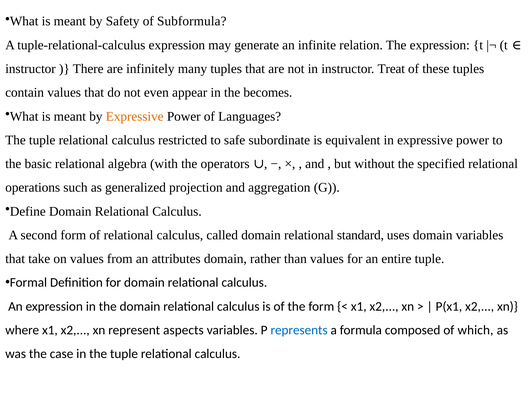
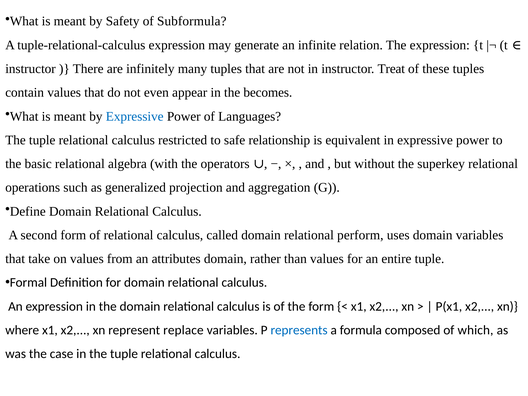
Expressive at (135, 116) colour: orange -> blue
subordinate: subordinate -> relationship
specified: specified -> superkey
standard: standard -> perform
aspects: aspects -> replace
